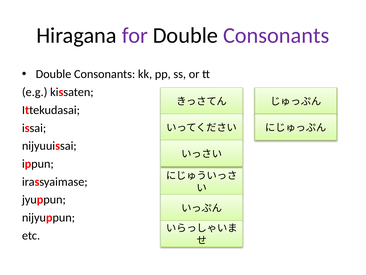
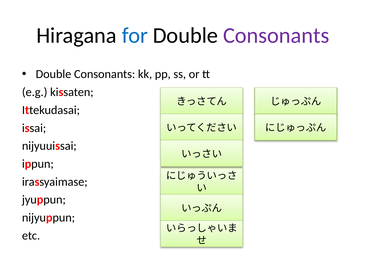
for colour: purple -> blue
